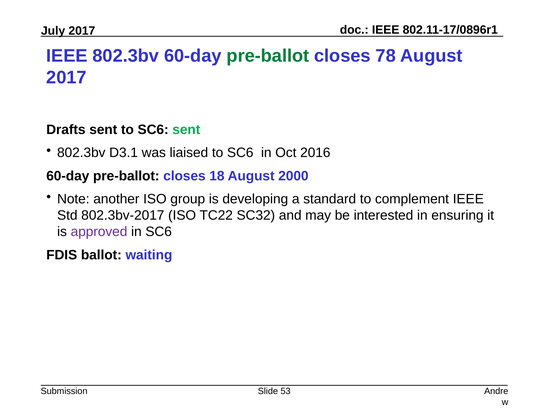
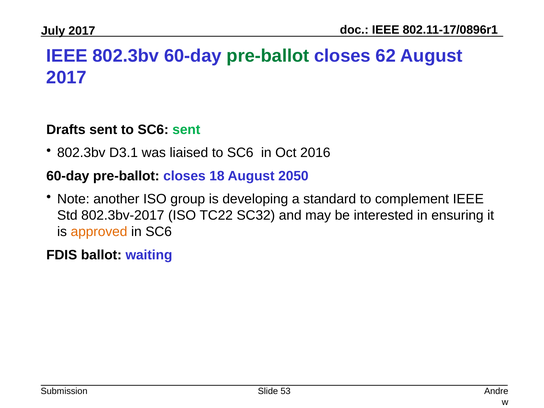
78: 78 -> 62
2000: 2000 -> 2050
approved colour: purple -> orange
